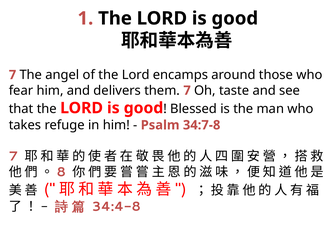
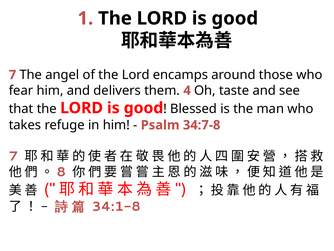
them 7: 7 -> 4
34:4-8: 34:4-8 -> 34:1-8
